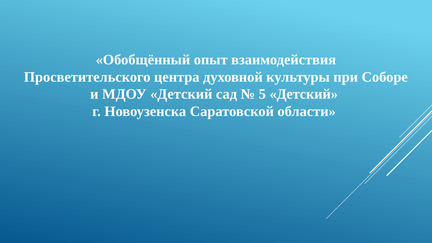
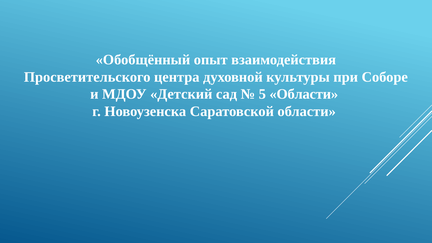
5 Детский: Детский -> Области
